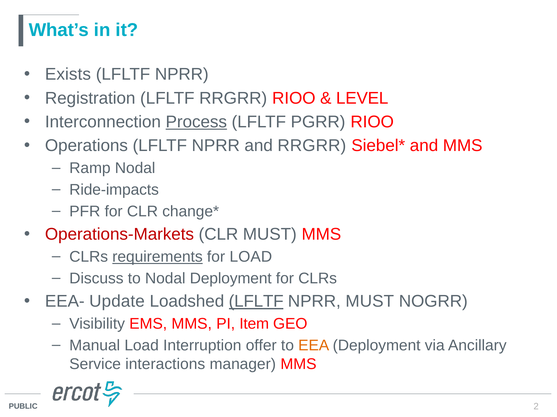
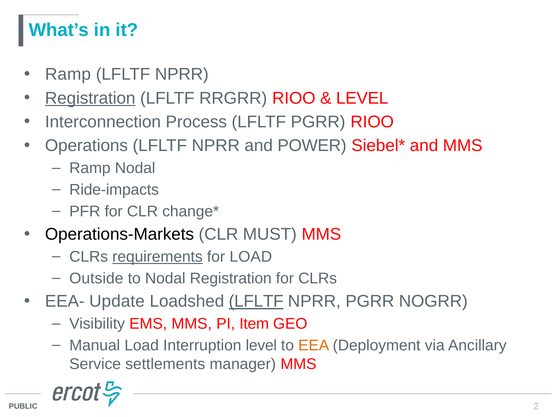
Exists at (68, 74): Exists -> Ramp
Registration at (90, 98) underline: none -> present
Process underline: present -> none
and RRGRR: RRGRR -> POWER
Operations-Markets colour: red -> black
Discuss: Discuss -> Outside
Nodal Deployment: Deployment -> Registration
NPRR MUST: MUST -> PGRR
Interruption offer: offer -> level
interactions: interactions -> settlements
